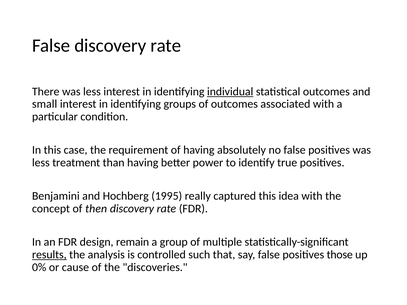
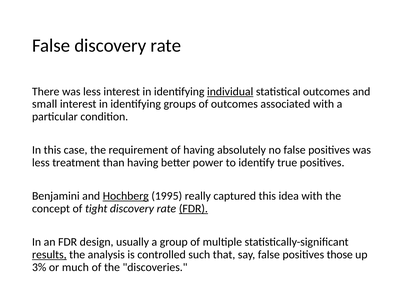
Hochberg underline: none -> present
then: then -> tight
FDR at (193, 209) underline: none -> present
remain: remain -> usually
0%: 0% -> 3%
cause: cause -> much
